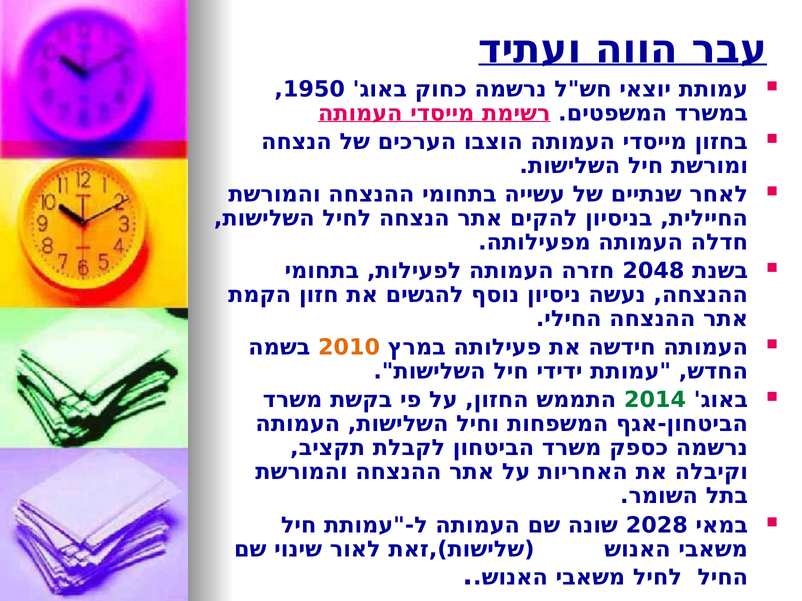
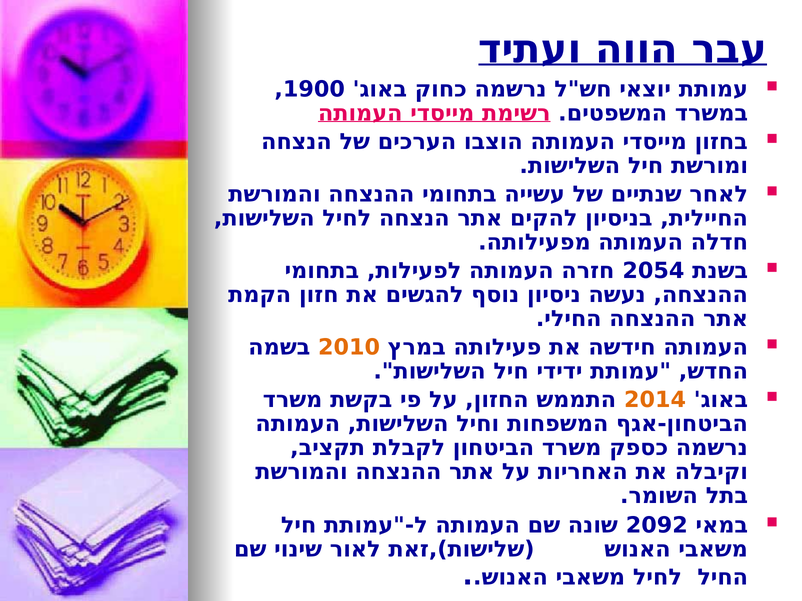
1950: 1950 -> 1900
2048: 2048 -> 2054
2014 colour: green -> orange
2028: 2028 -> 2092
